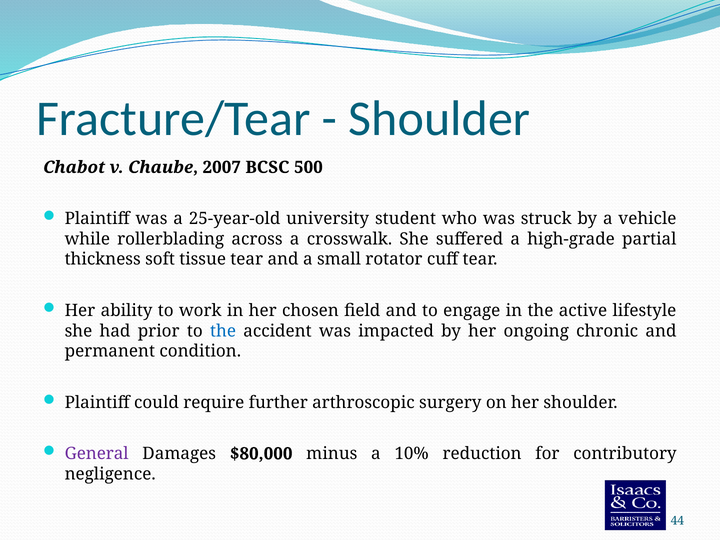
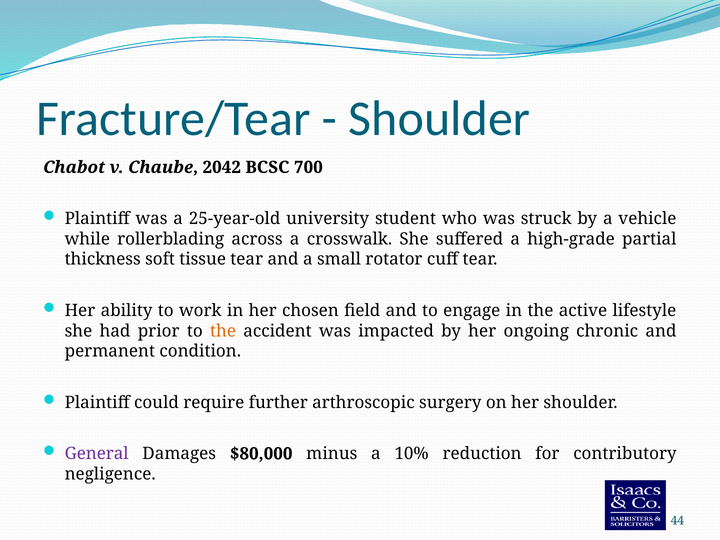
2007: 2007 -> 2042
500: 500 -> 700
the at (223, 331) colour: blue -> orange
